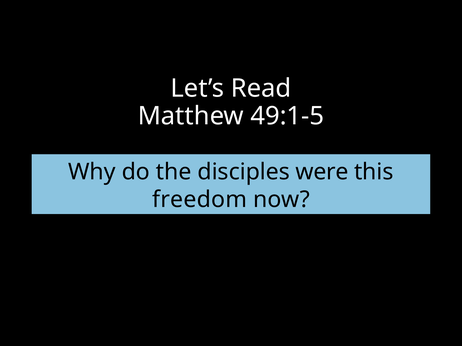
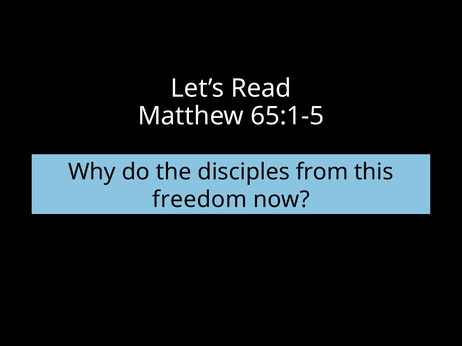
49:1-5: 49:1-5 -> 65:1-5
were: were -> from
